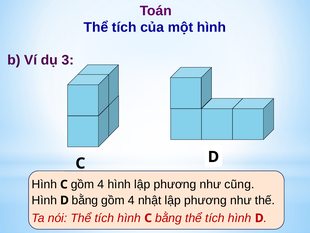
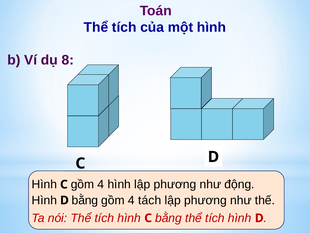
3: 3 -> 8
cũng: cũng -> động
nhật: nhật -> tách
